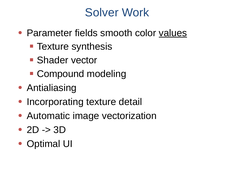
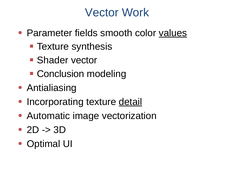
Solver at (102, 13): Solver -> Vector
Compound: Compound -> Conclusion
detail underline: none -> present
